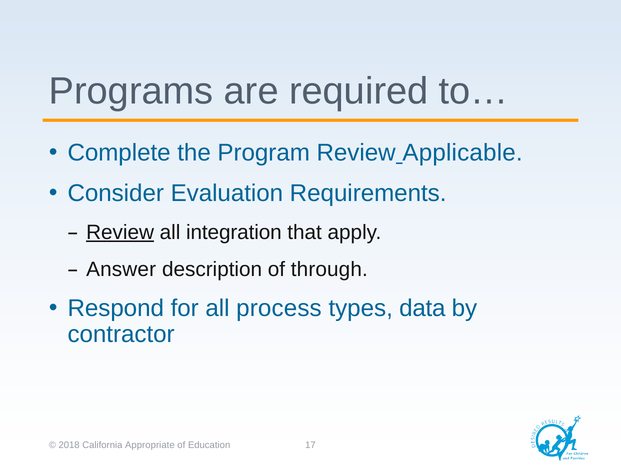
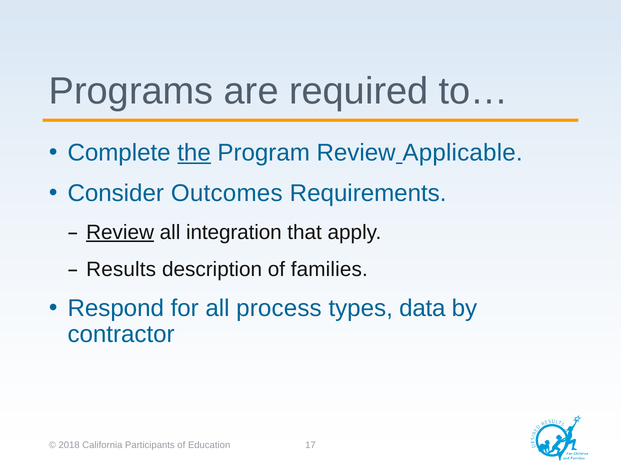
the underline: none -> present
Evaluation: Evaluation -> Outcomes
Answer: Answer -> Results
through: through -> families
Appropriate: Appropriate -> Participants
